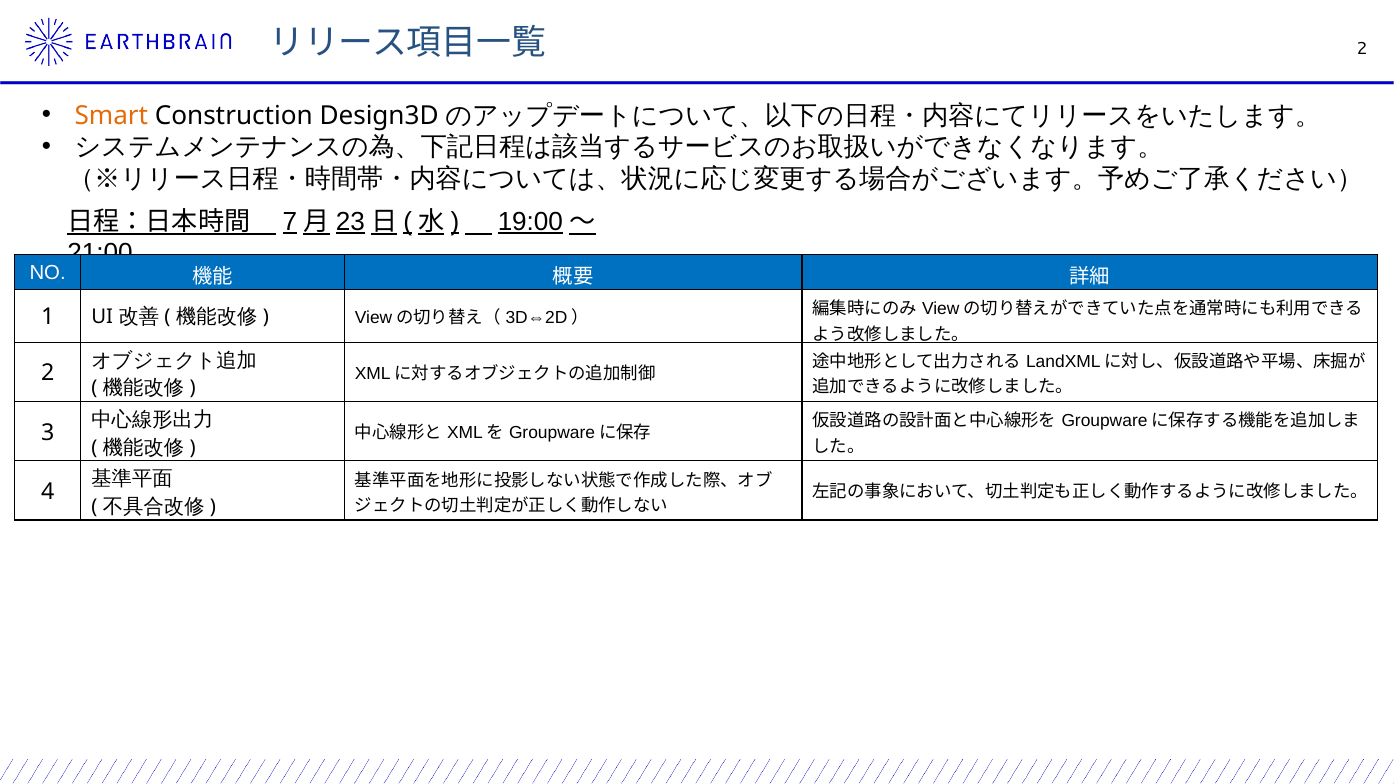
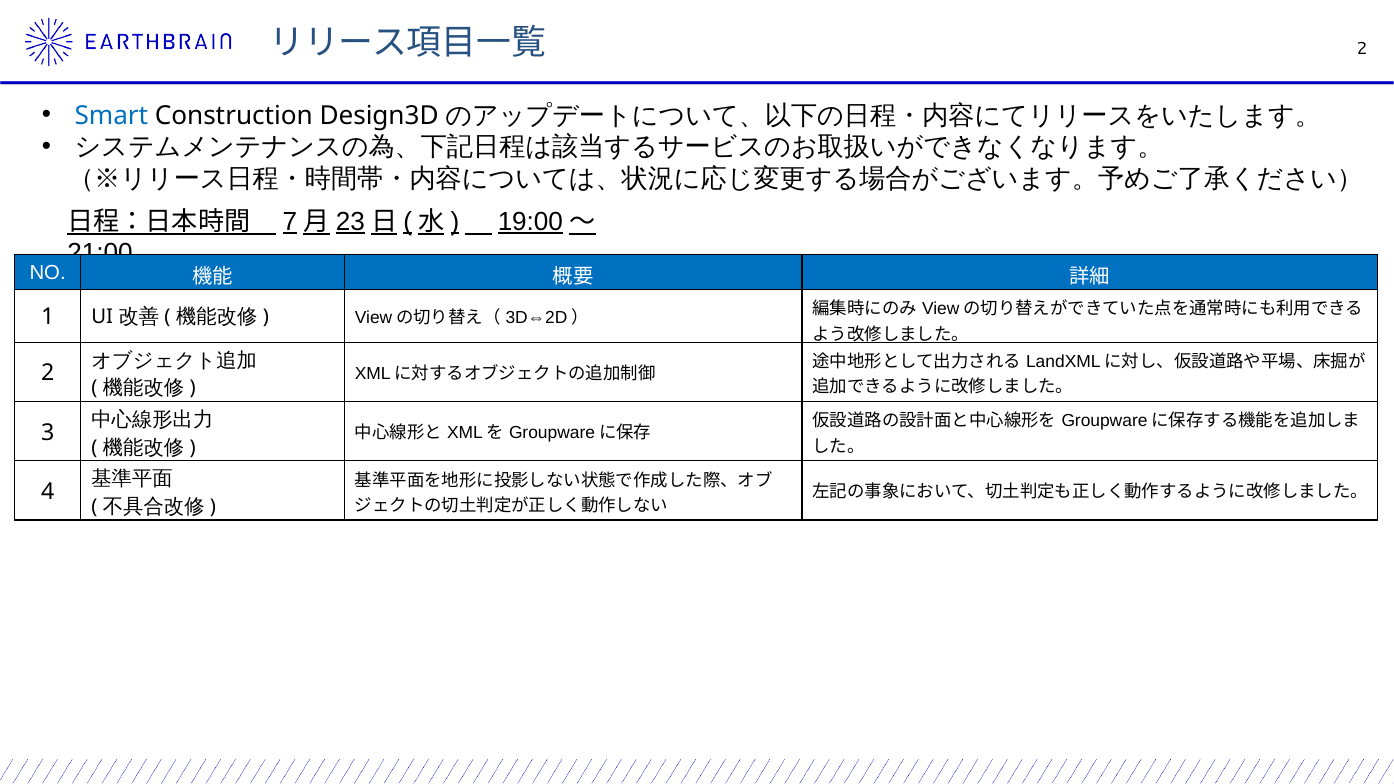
Smart colour: orange -> blue
